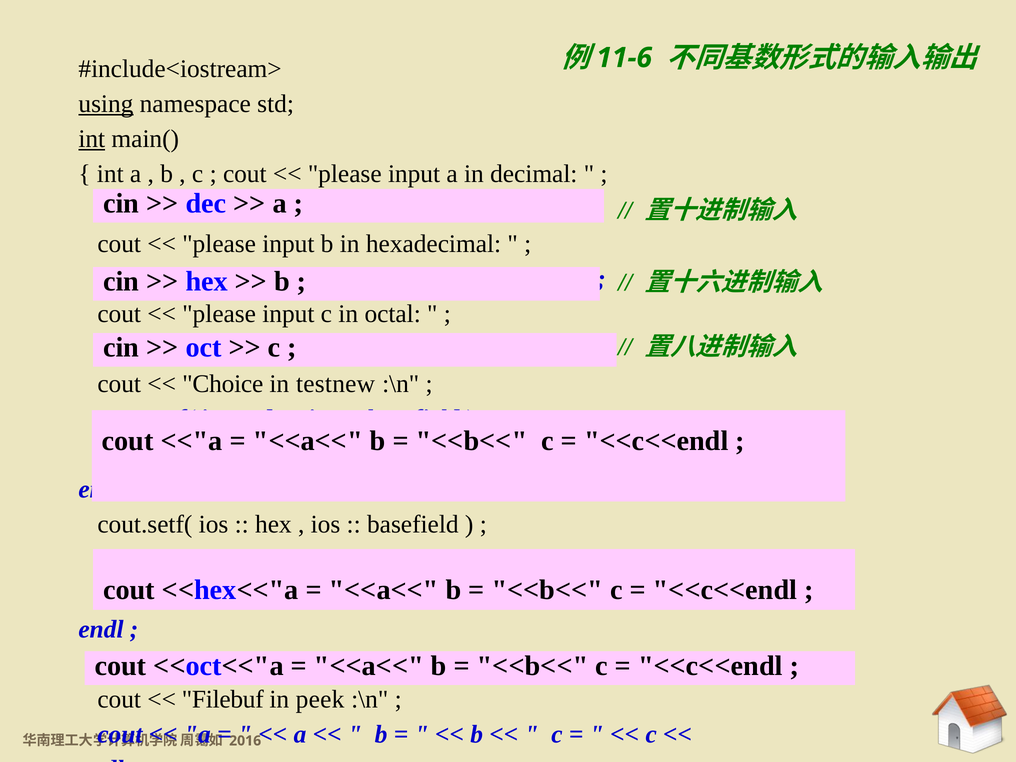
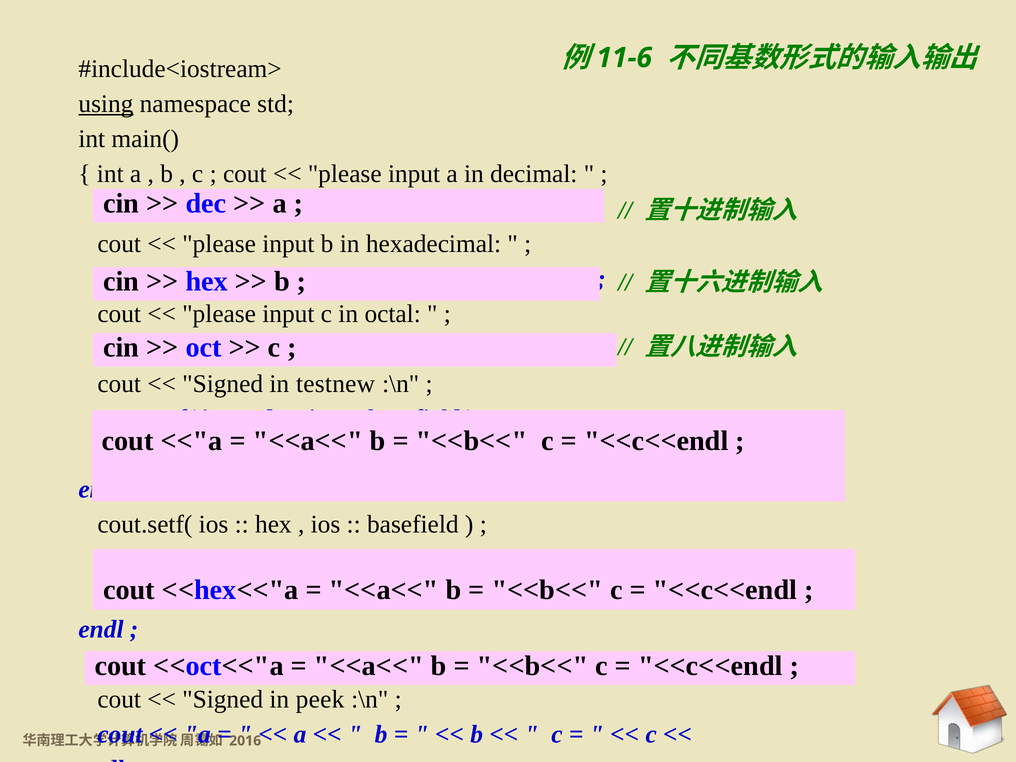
int at (92, 139) underline: present -> none
Choice at (223, 384): Choice -> Signed
Filebuf at (223, 699): Filebuf -> Signed
